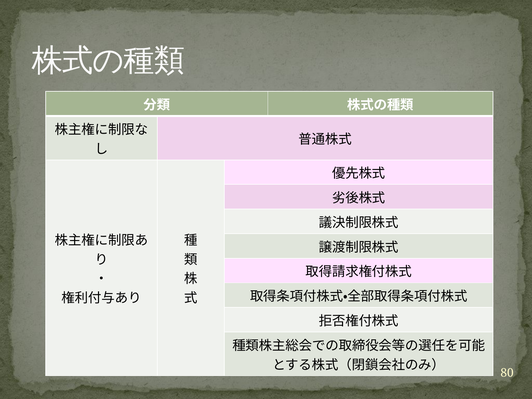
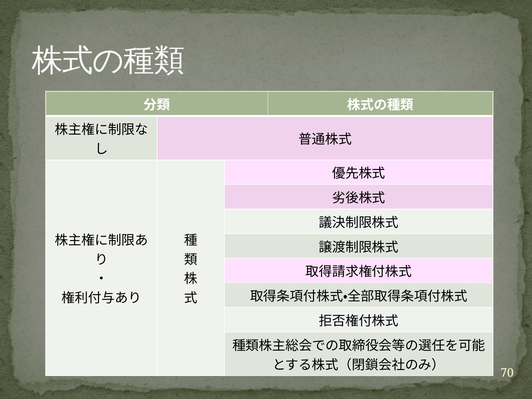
80: 80 -> 70
